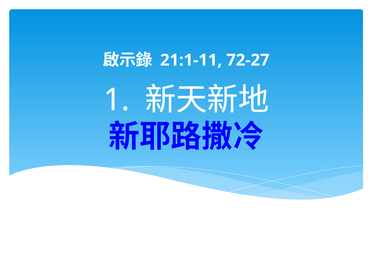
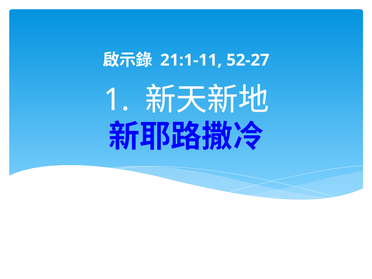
72-27: 72-27 -> 52-27
